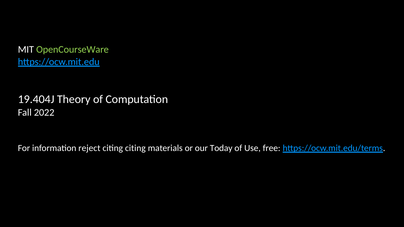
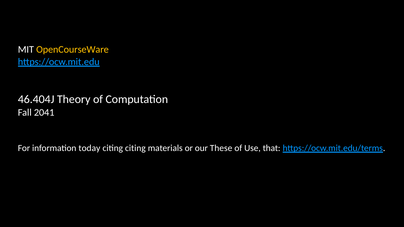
OpenCourseWare colour: light green -> yellow
19.404J: 19.404J -> 46.404J
2022: 2022 -> 2041
reject: reject -> today
Today: Today -> These
free: free -> that
